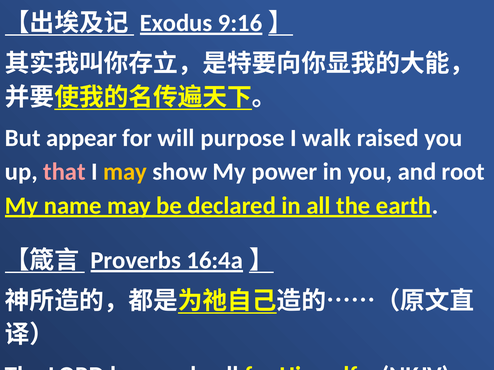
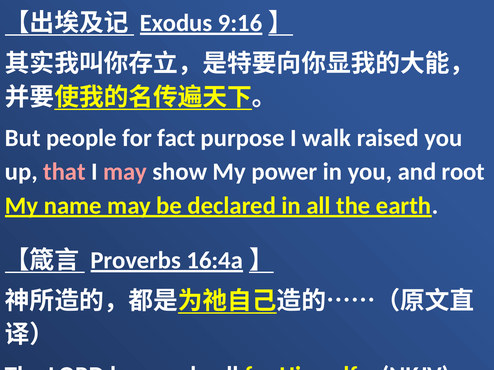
appear: appear -> people
will: will -> fact
may at (125, 172) colour: yellow -> pink
